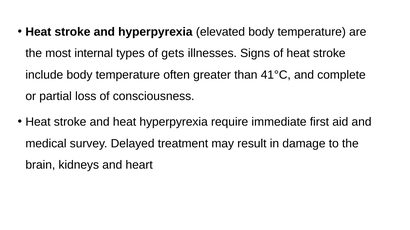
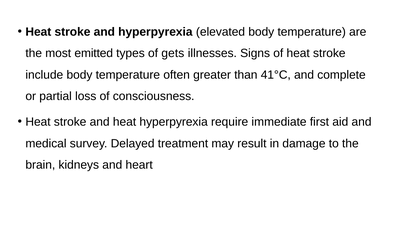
internal: internal -> emitted
